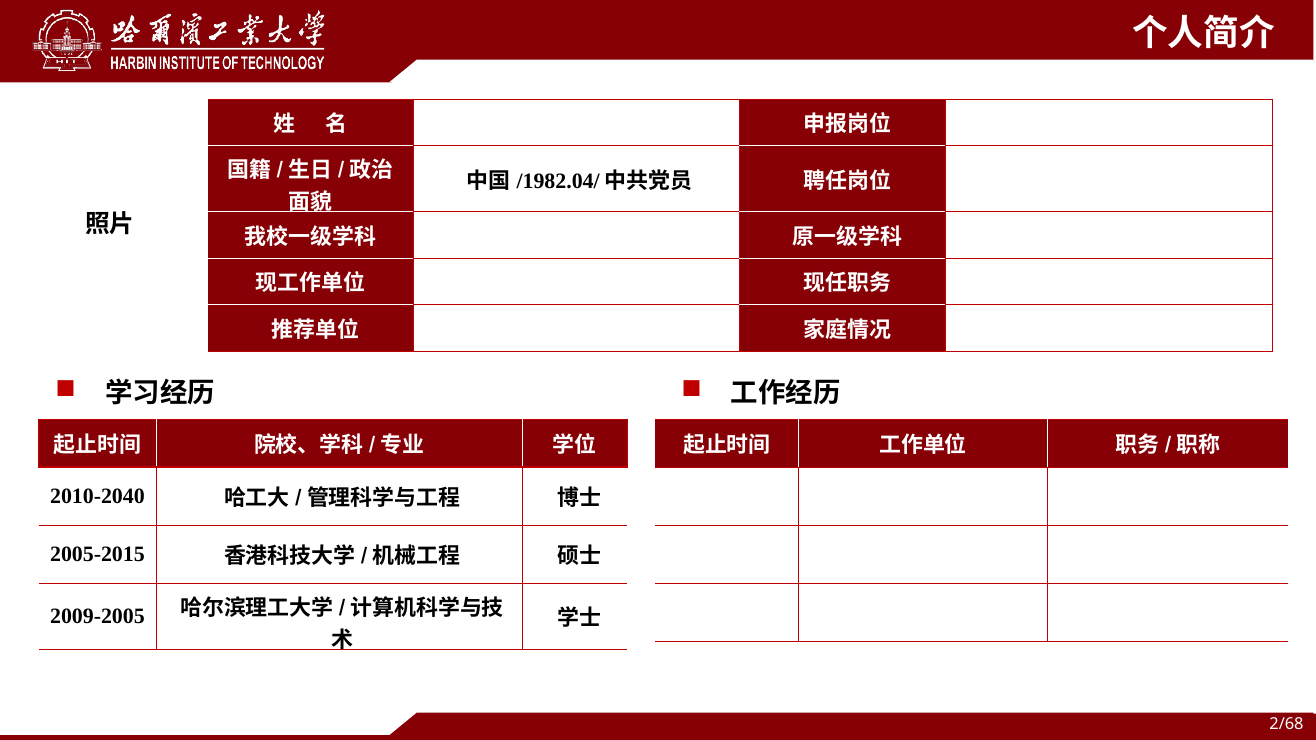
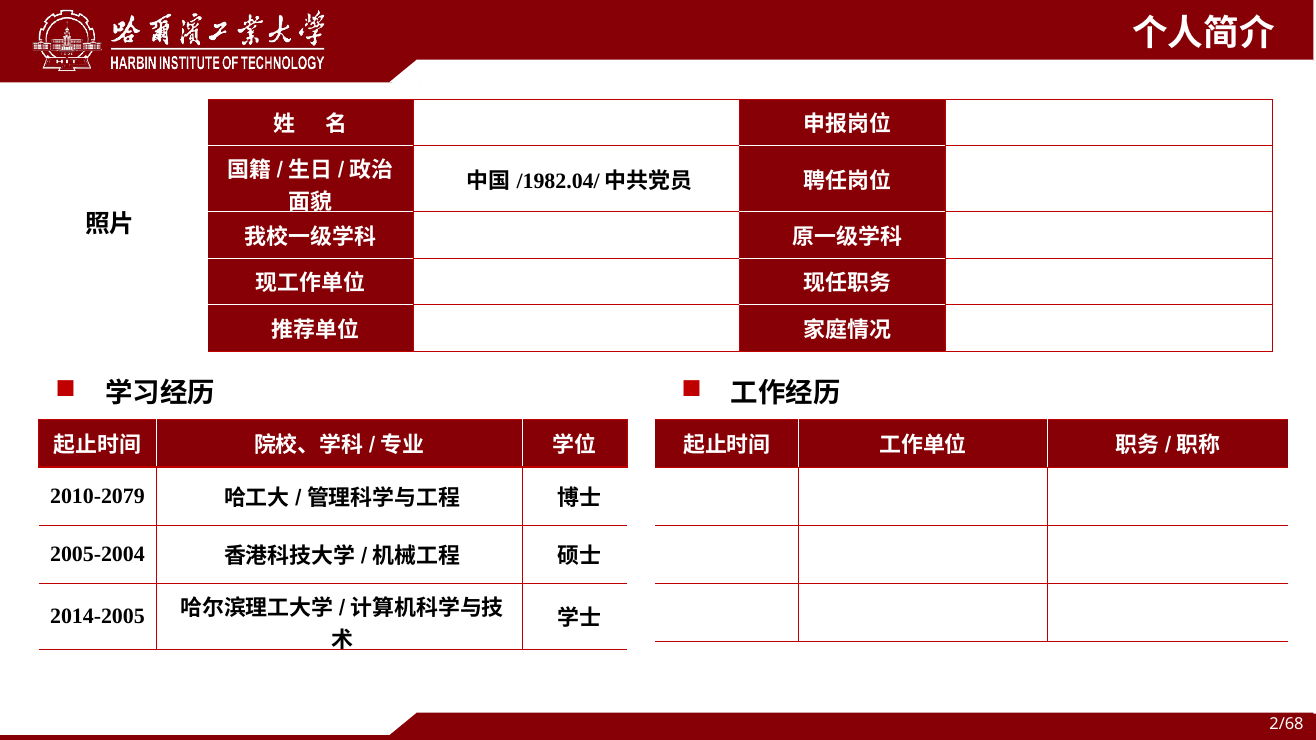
2010-2040: 2010-2040 -> 2010-2079
2005-2015: 2005-2015 -> 2005-2004
2009-2005: 2009-2005 -> 2014-2005
